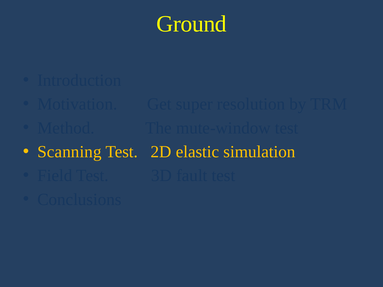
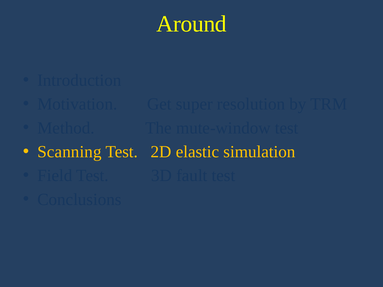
Ground: Ground -> Around
